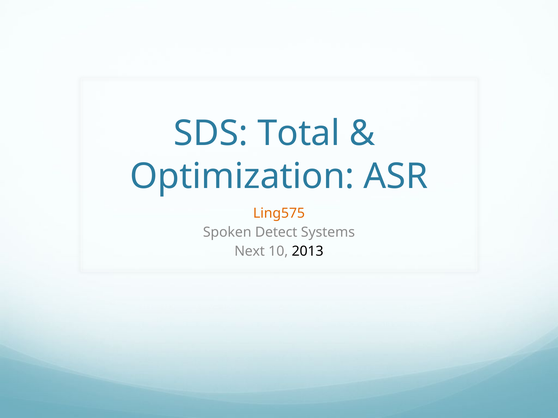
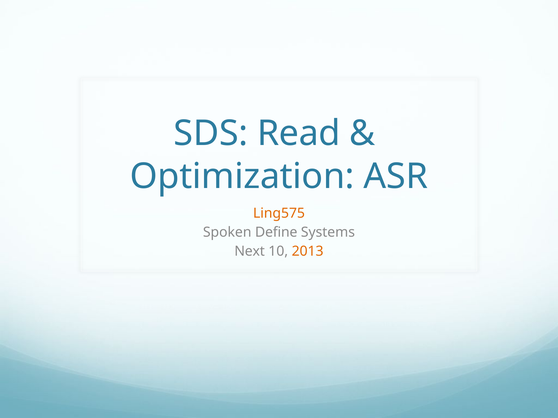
Total: Total -> Read
Detect: Detect -> Define
2013 colour: black -> orange
